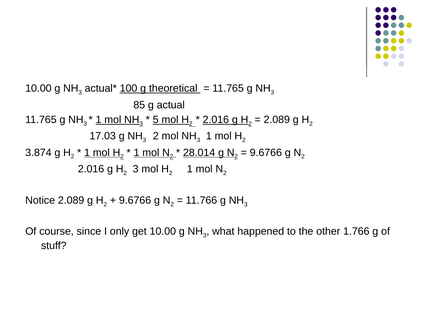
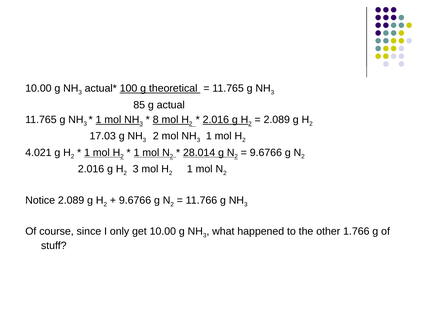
5: 5 -> 8
3.874: 3.874 -> 4.021
